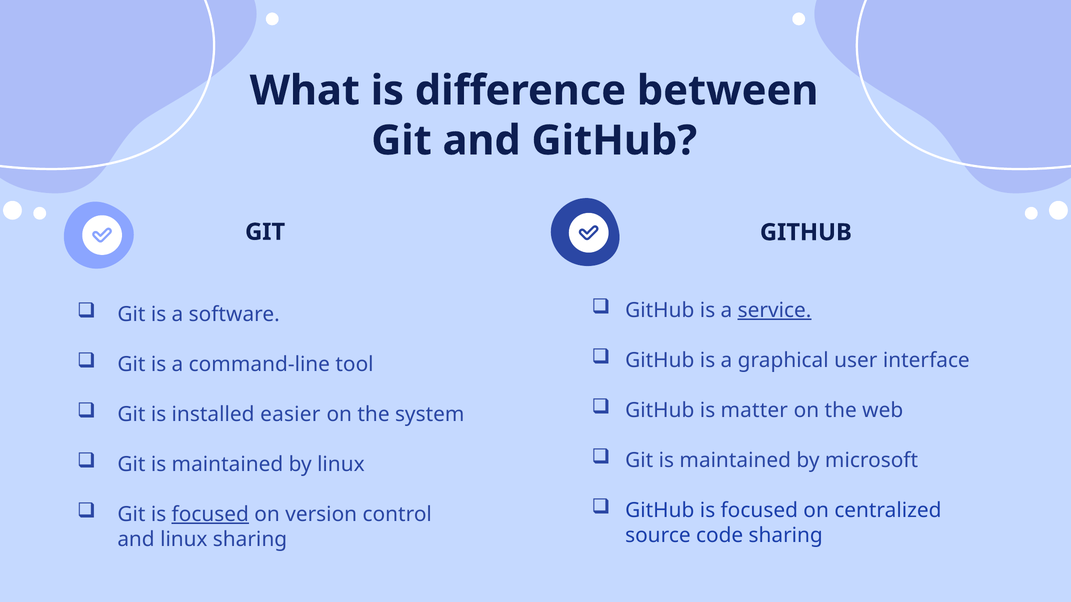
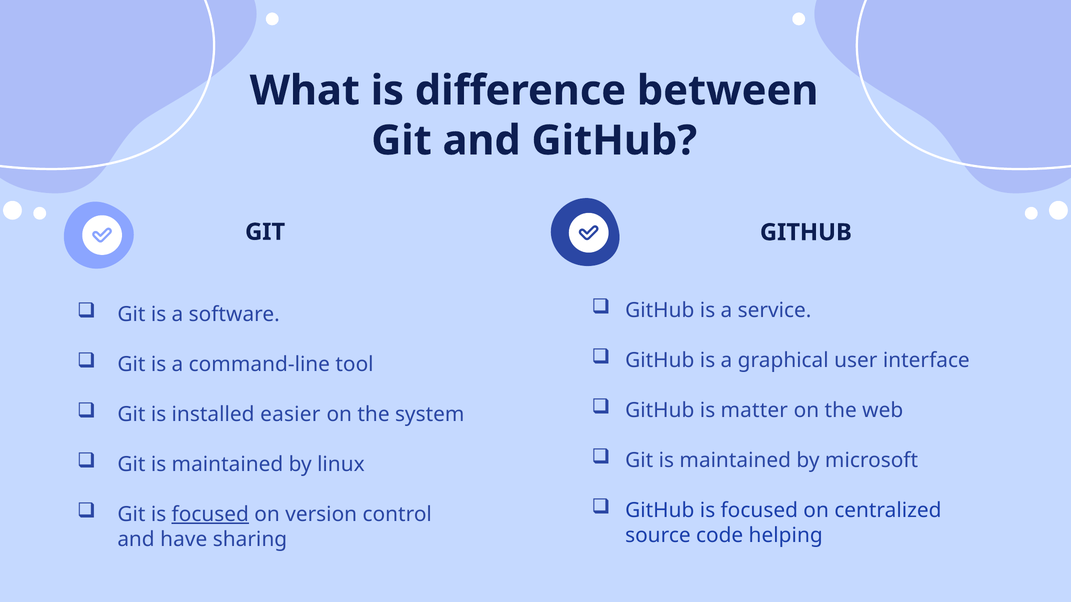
service underline: present -> none
code sharing: sharing -> helping
and linux: linux -> have
